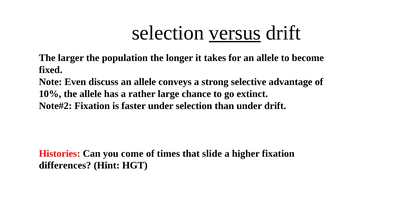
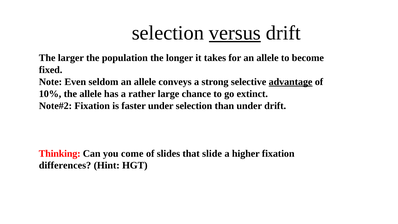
discuss: discuss -> seldom
advantage underline: none -> present
Histories: Histories -> Thinking
times: times -> slides
